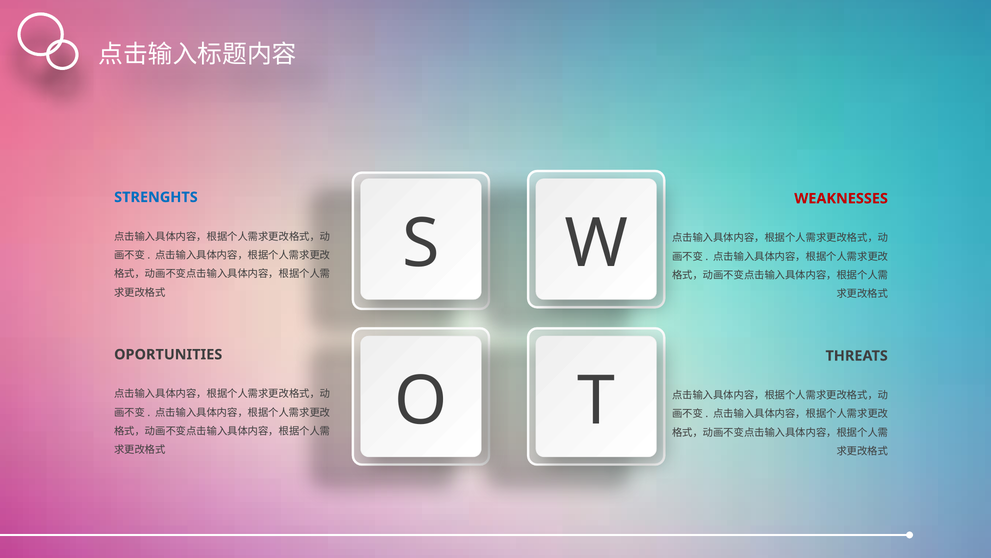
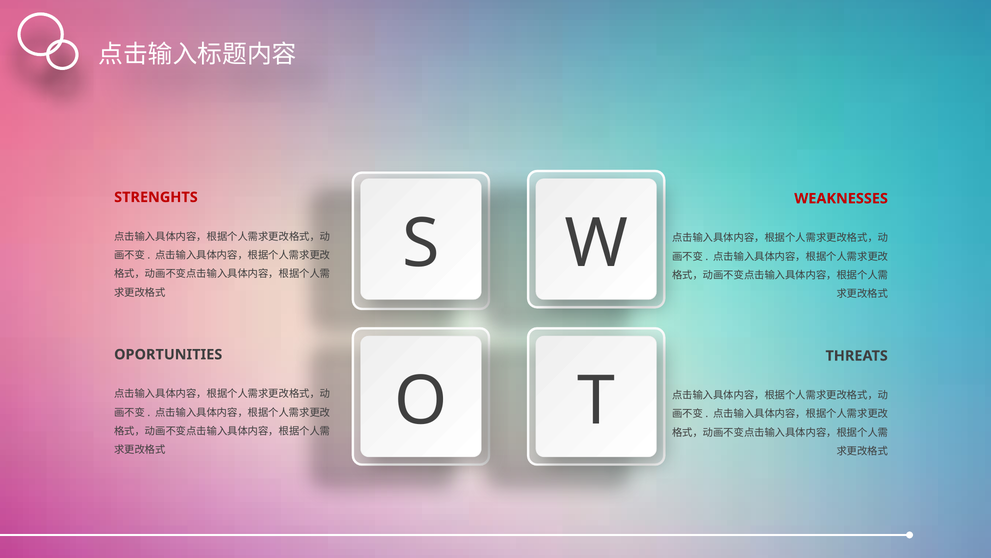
STRENGHTS colour: blue -> red
